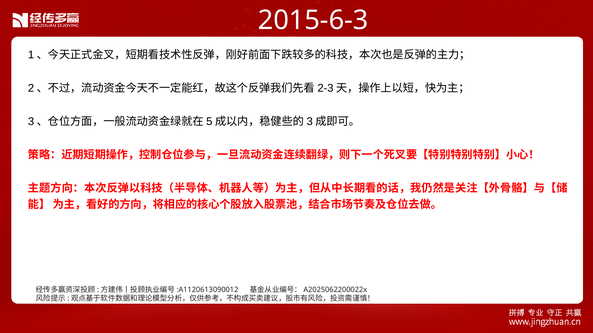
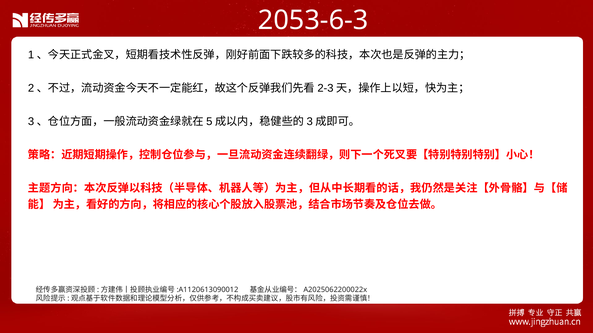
2015-6-3: 2015-6-3 -> 2053-6-3
